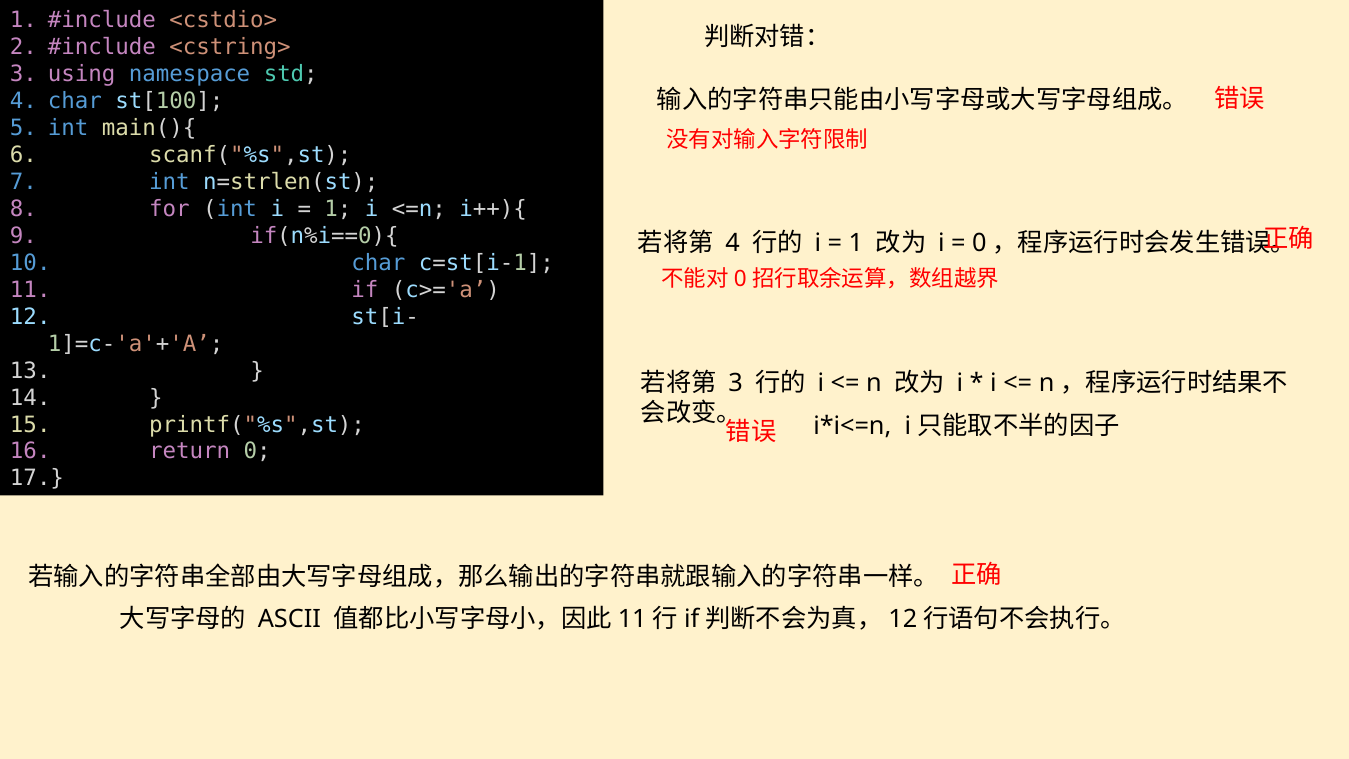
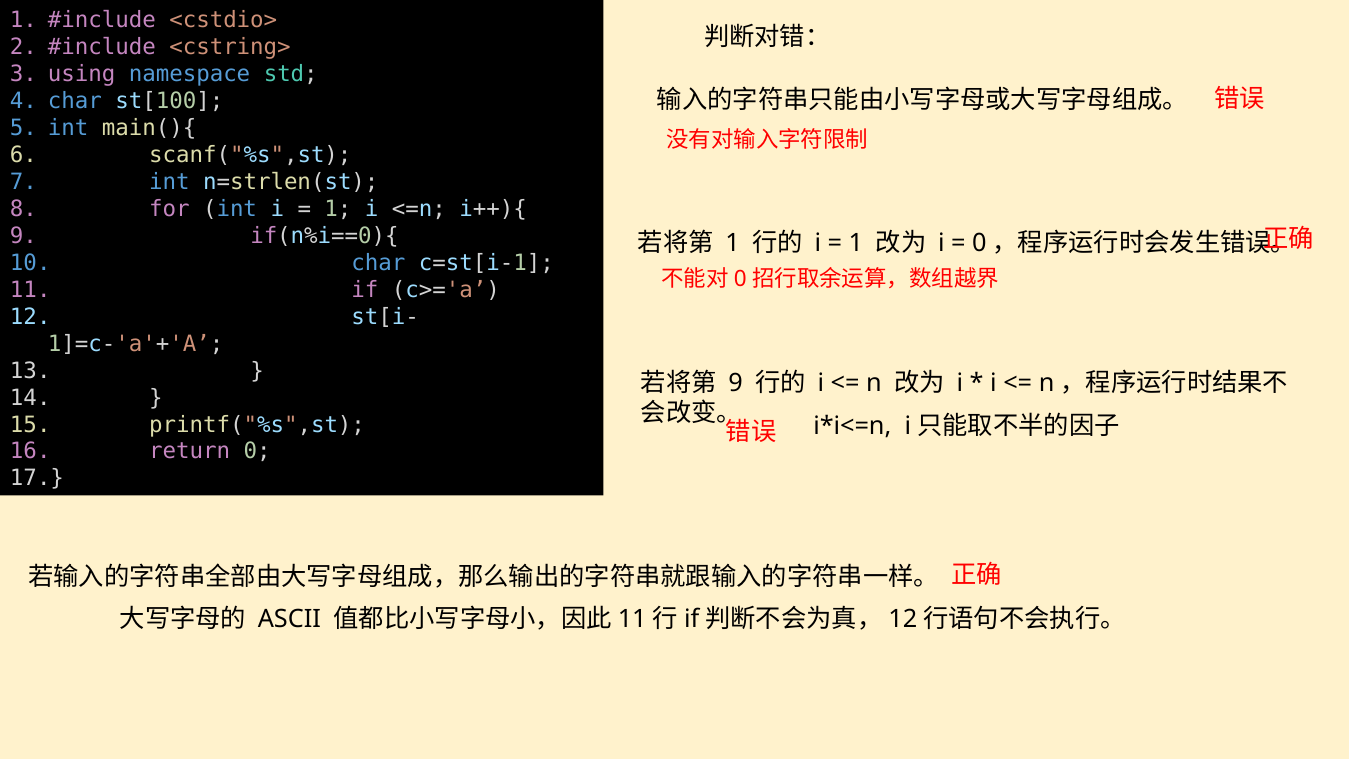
4 at (733, 243): 4 -> 1
3 at (736, 383): 3 -> 9
